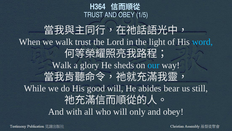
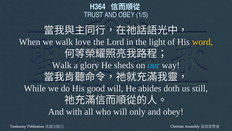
walk trust: trust -> love
word colour: light blue -> yellow
bear: bear -> doth
